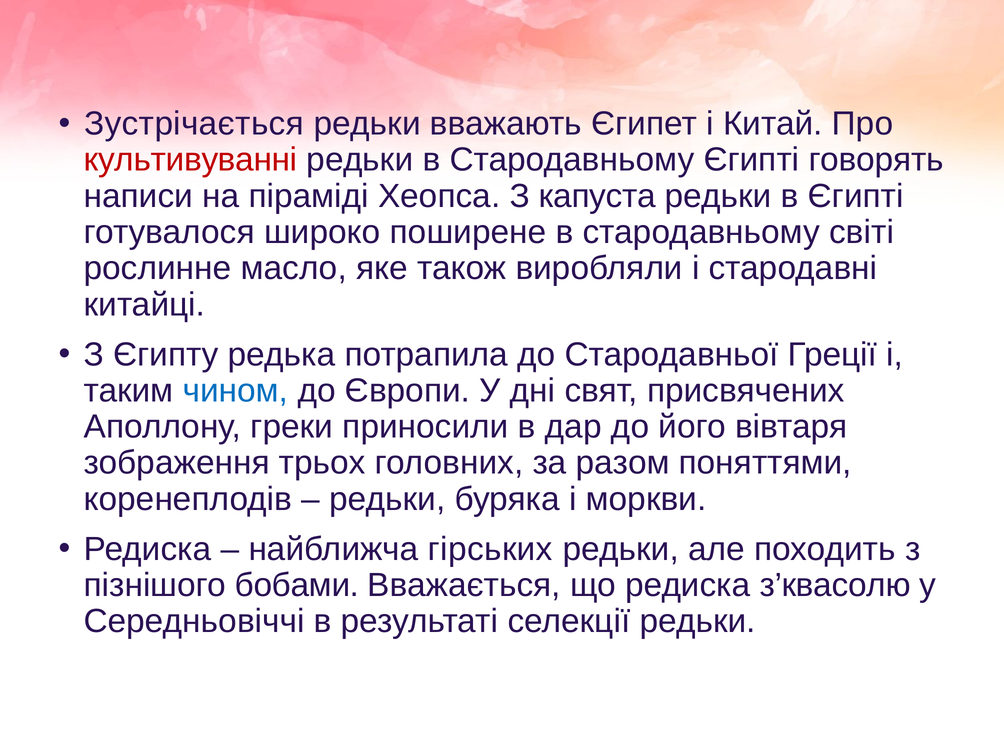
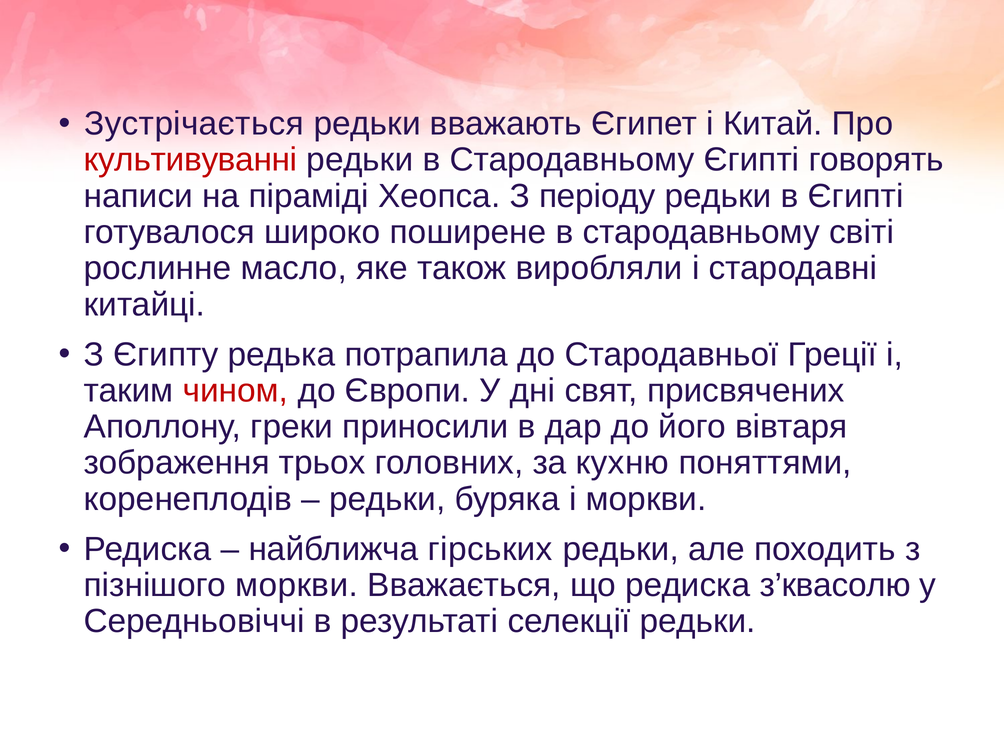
капуста: капуста -> періоду
чином colour: blue -> red
разом: разом -> кухню
пізнішого бобами: бобами -> моркви
